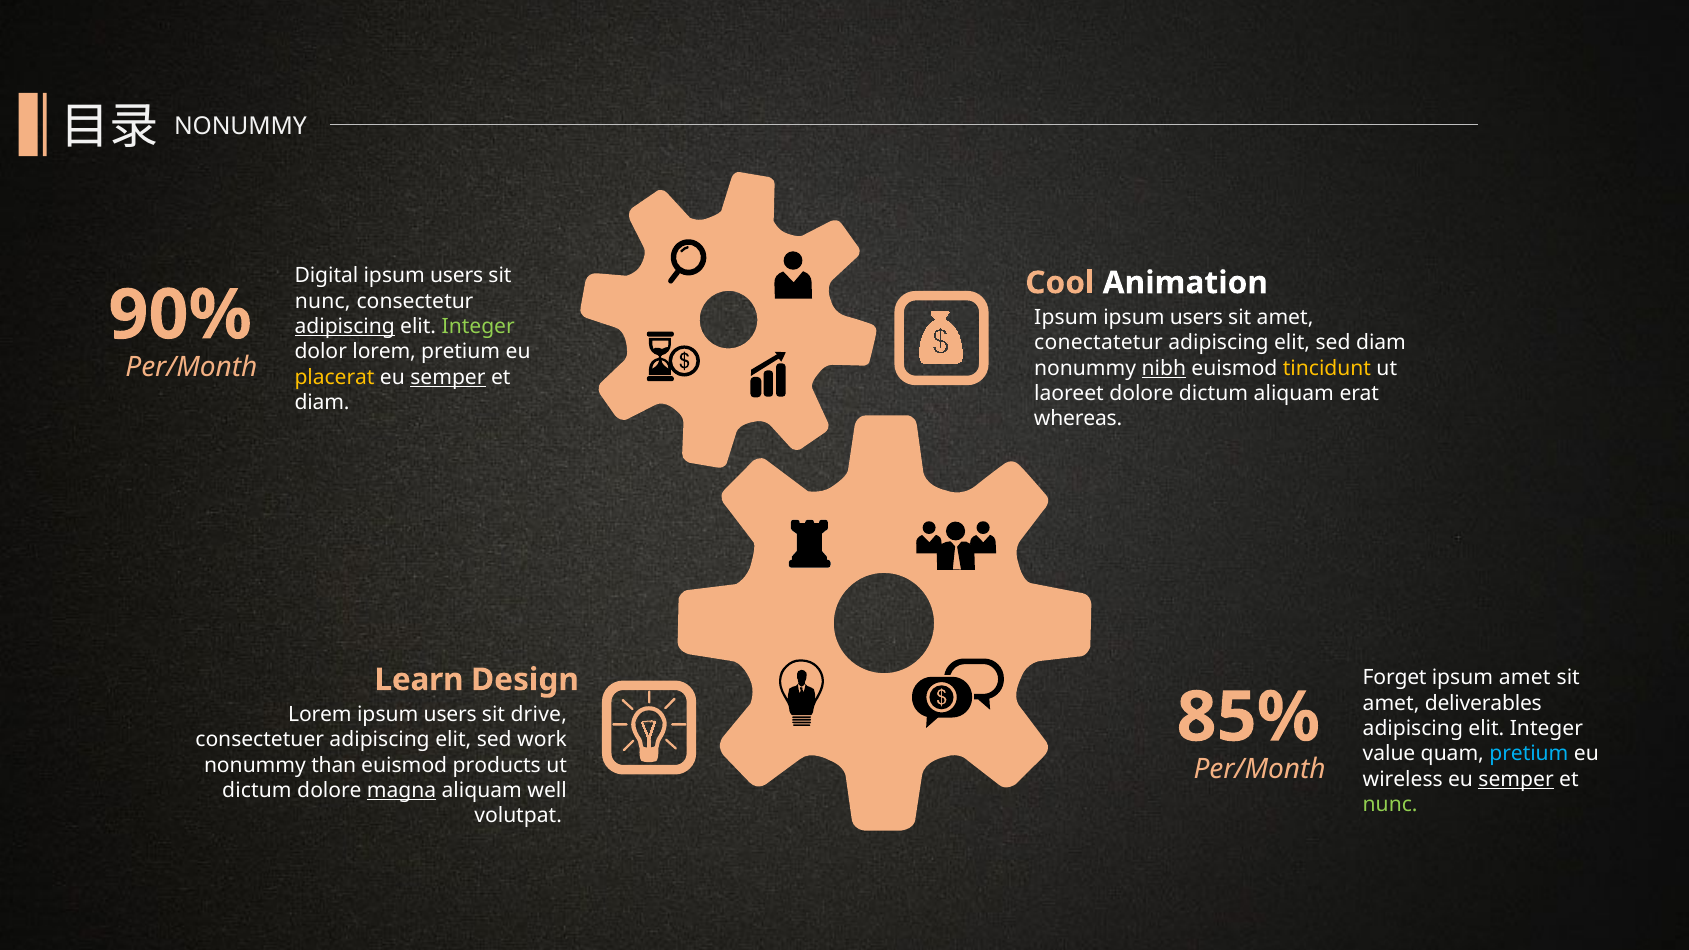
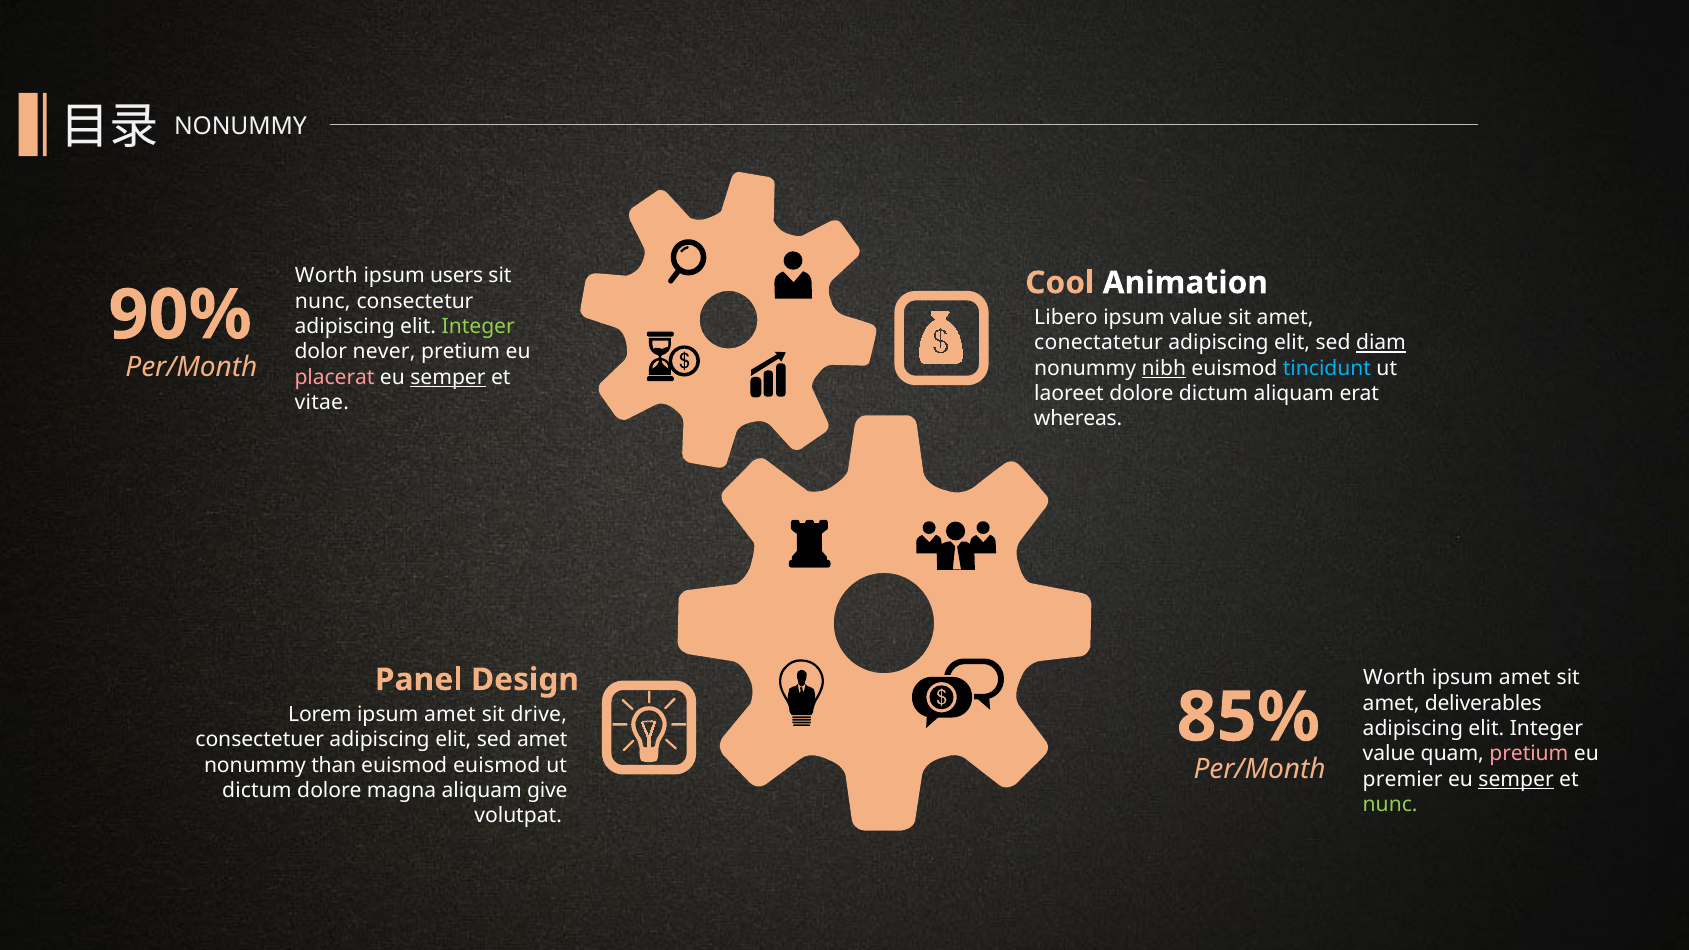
Digital at (326, 276): Digital -> Worth
Ipsum at (1066, 318): Ipsum -> Libero
users at (1196, 318): users -> value
adipiscing at (345, 326) underline: present -> none
diam at (1381, 343) underline: none -> present
dolor lorem: lorem -> never
tincidunt colour: yellow -> light blue
placerat colour: yellow -> pink
diam at (322, 402): diam -> vitae
Learn: Learn -> Panel
Design Forget: Forget -> Worth
Lorem ipsum users: users -> amet
sed work: work -> amet
pretium at (1529, 754) colour: light blue -> pink
euismod products: products -> euismod
wireless: wireless -> premier
magna underline: present -> none
well: well -> give
